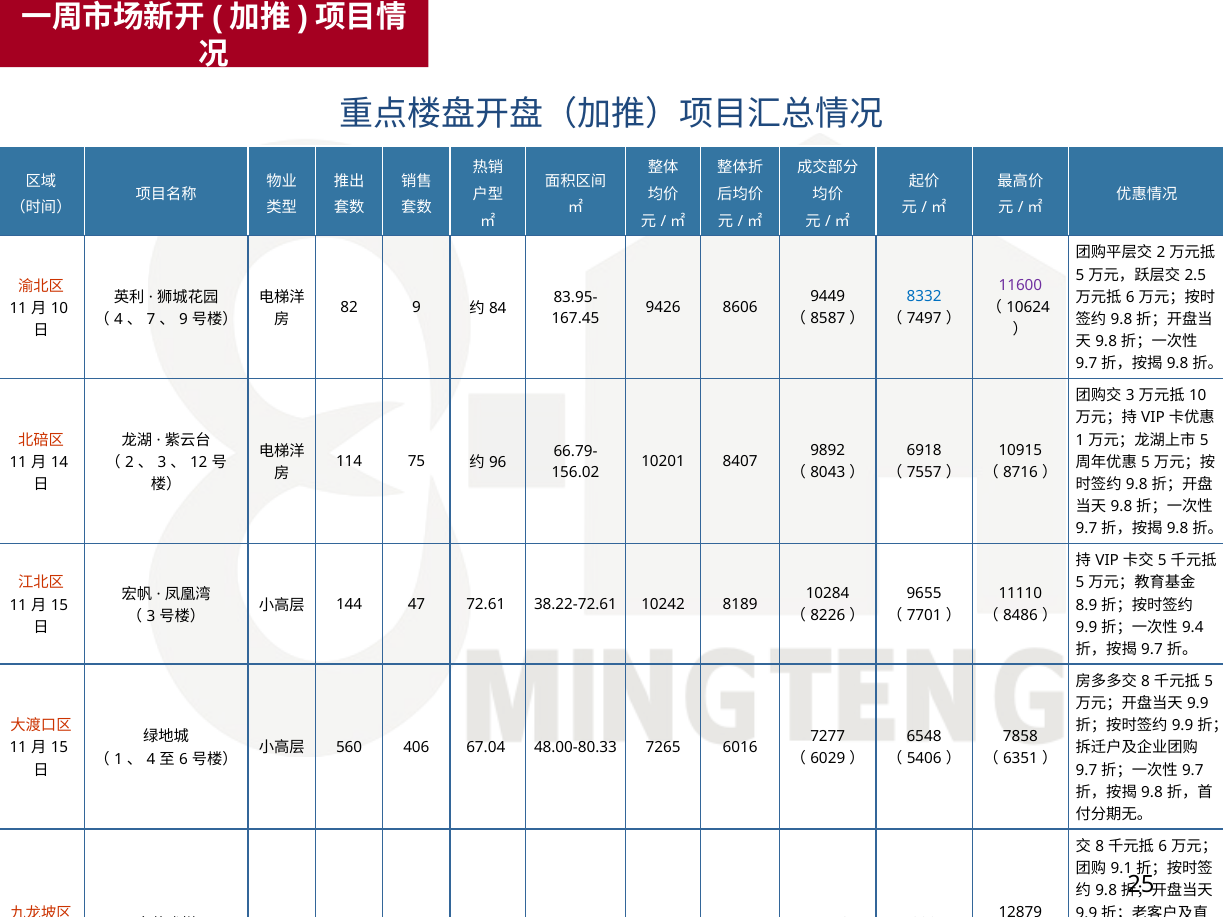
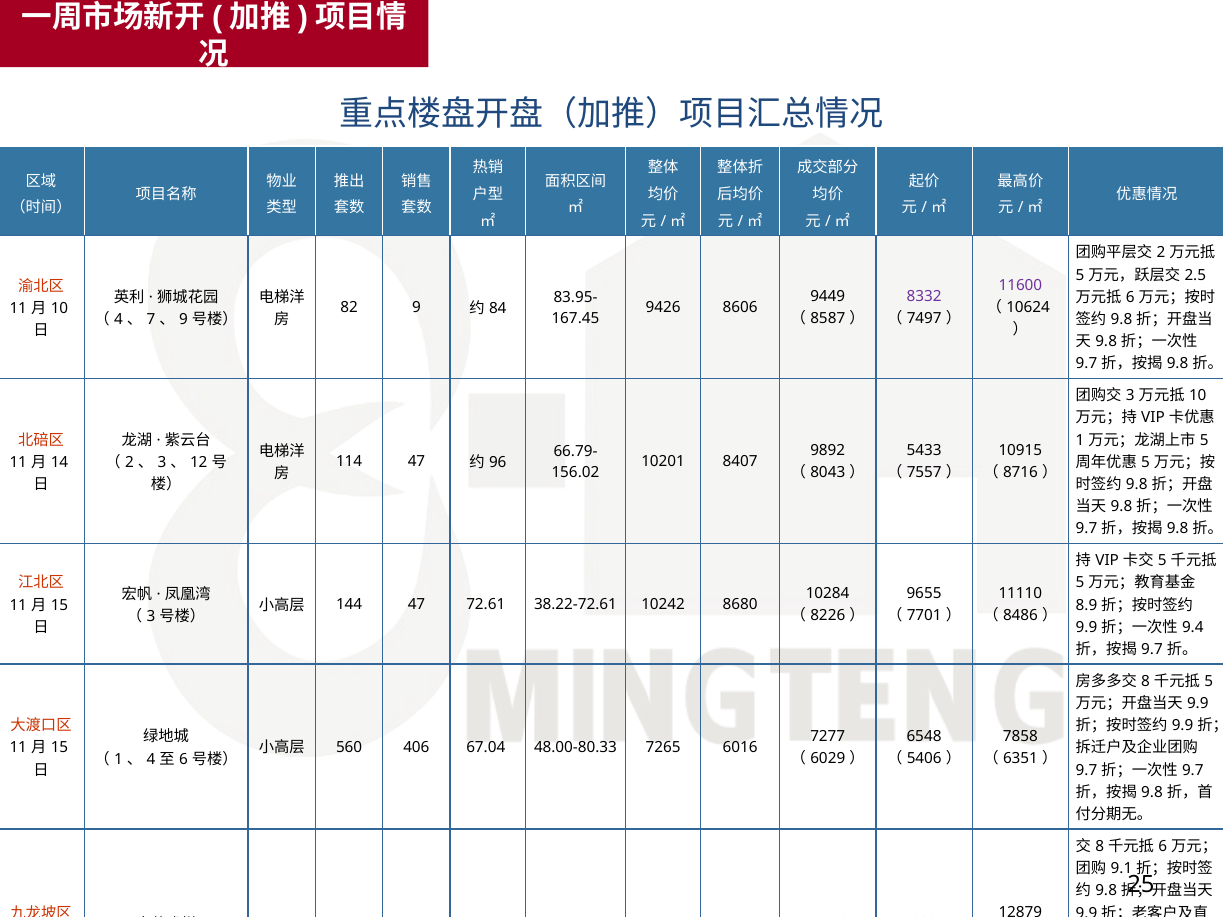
8332 colour: blue -> purple
6918: 6918 -> 5433
114 75: 75 -> 47
8189: 8189 -> 8680
